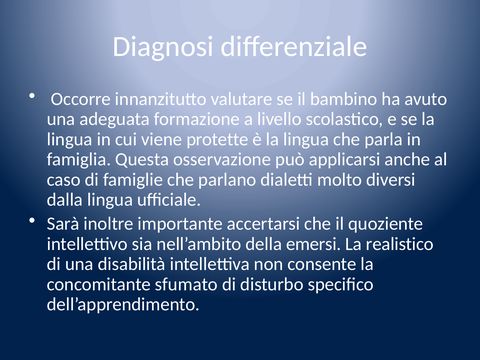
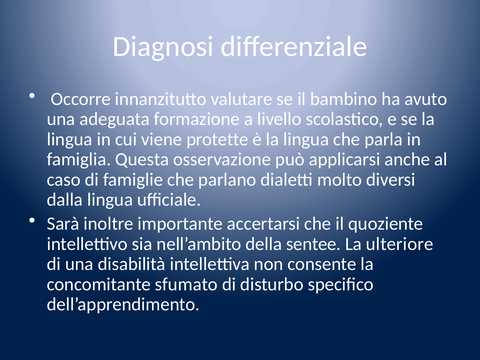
emersi: emersi -> sentee
realistico: realistico -> ulteriore
